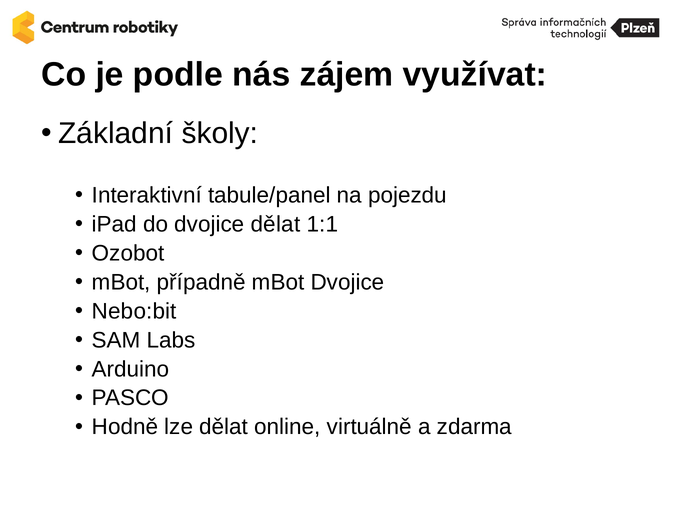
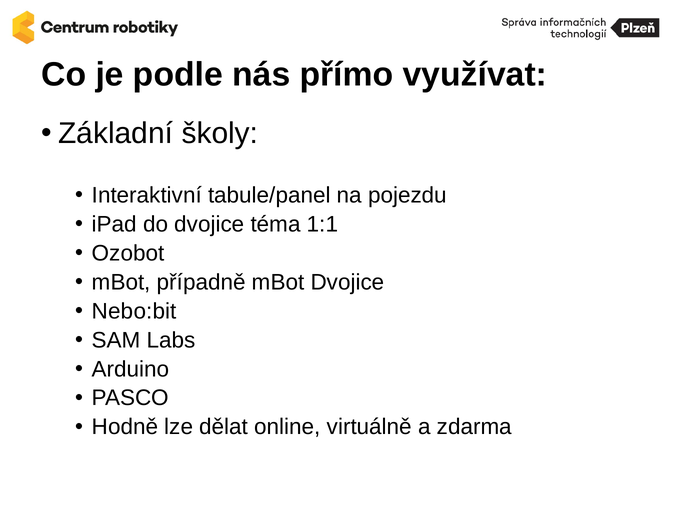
zájem: zájem -> přímo
dvojice dělat: dělat -> téma
